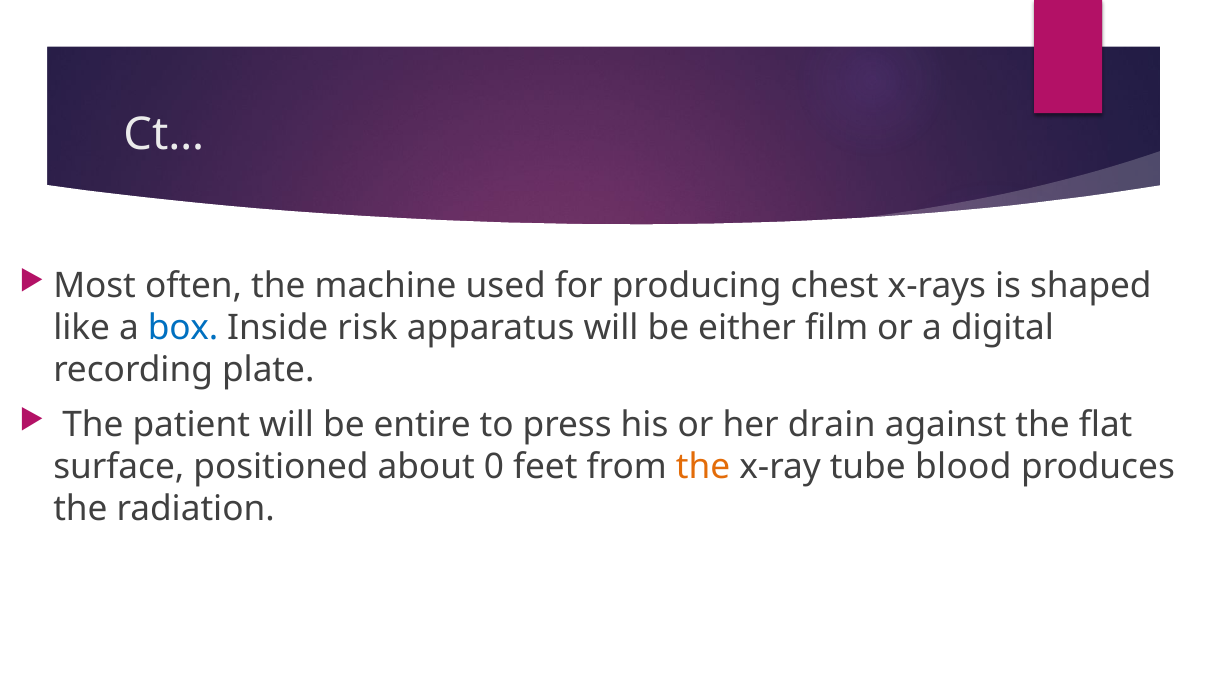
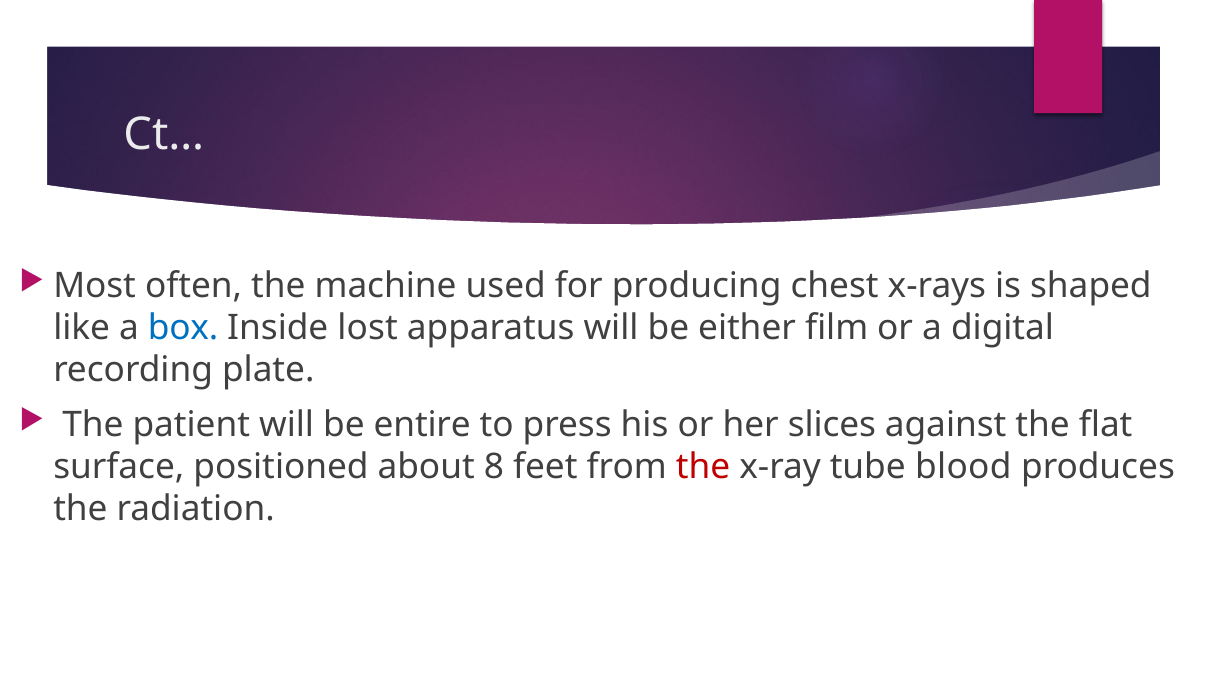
risk: risk -> lost
drain: drain -> slices
0: 0 -> 8
the at (703, 467) colour: orange -> red
